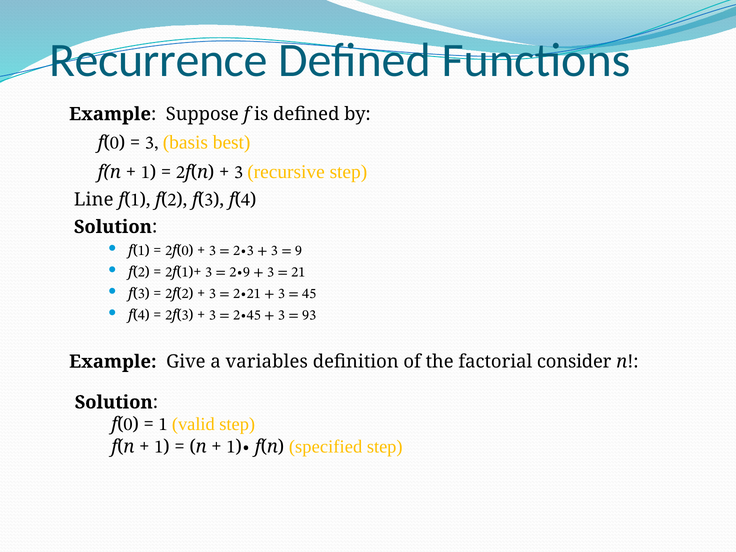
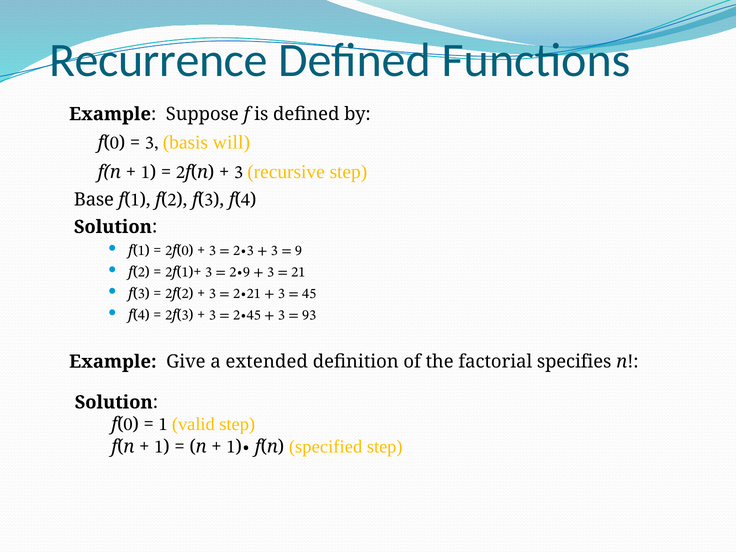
best: best -> will
Line: Line -> Base
variables: variables -> extended
consider: consider -> specifies
